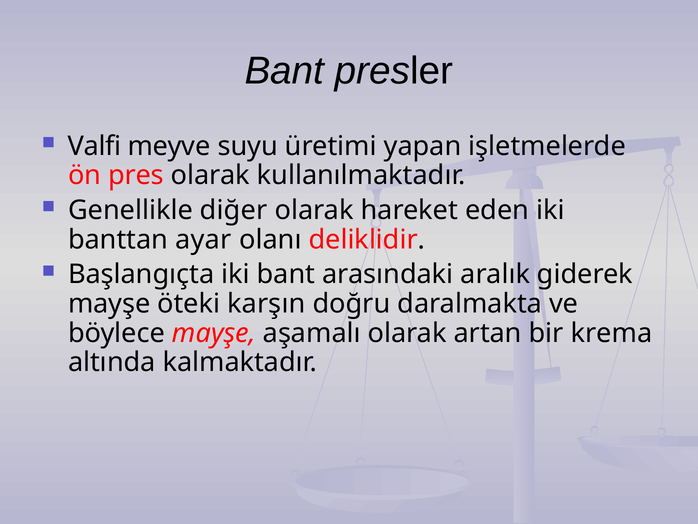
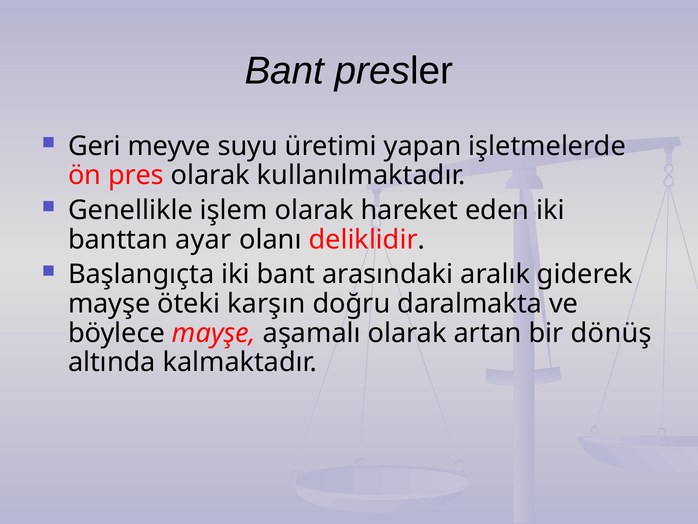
Valfi: Valfi -> Geri
diğer: diğer -> işlem
krema: krema -> dönüş
